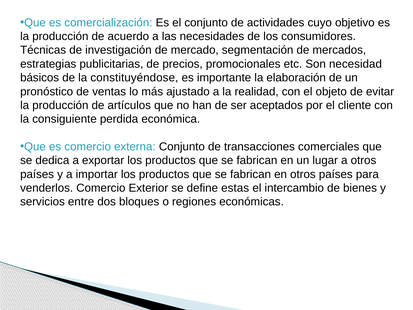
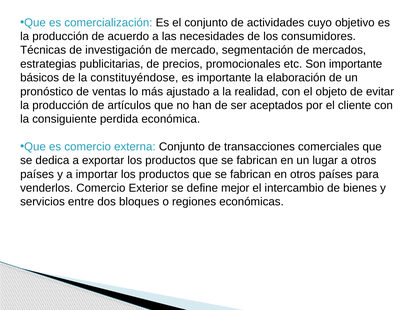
Son necesidad: necesidad -> importante
estas: estas -> mejor
